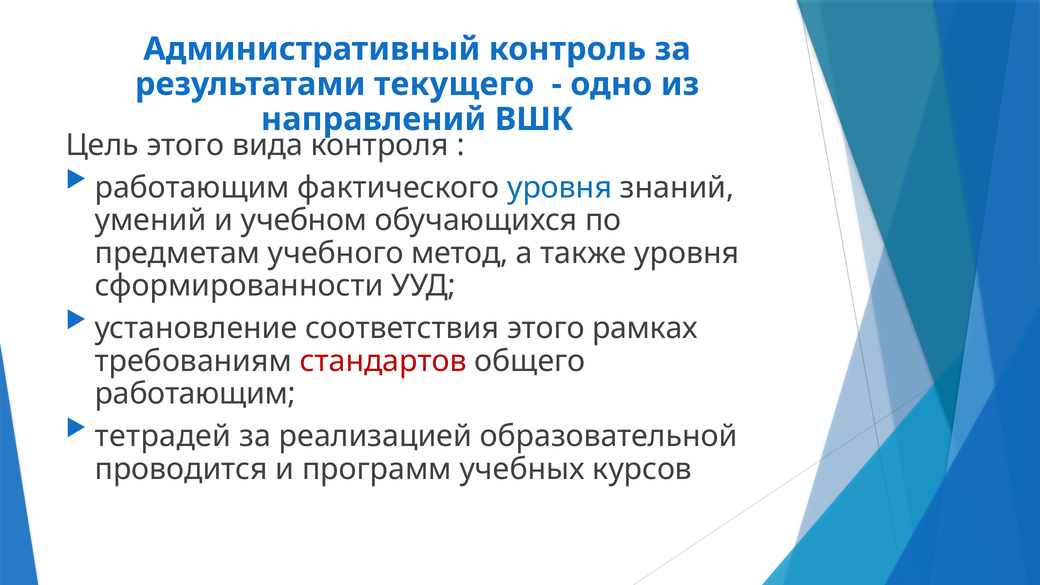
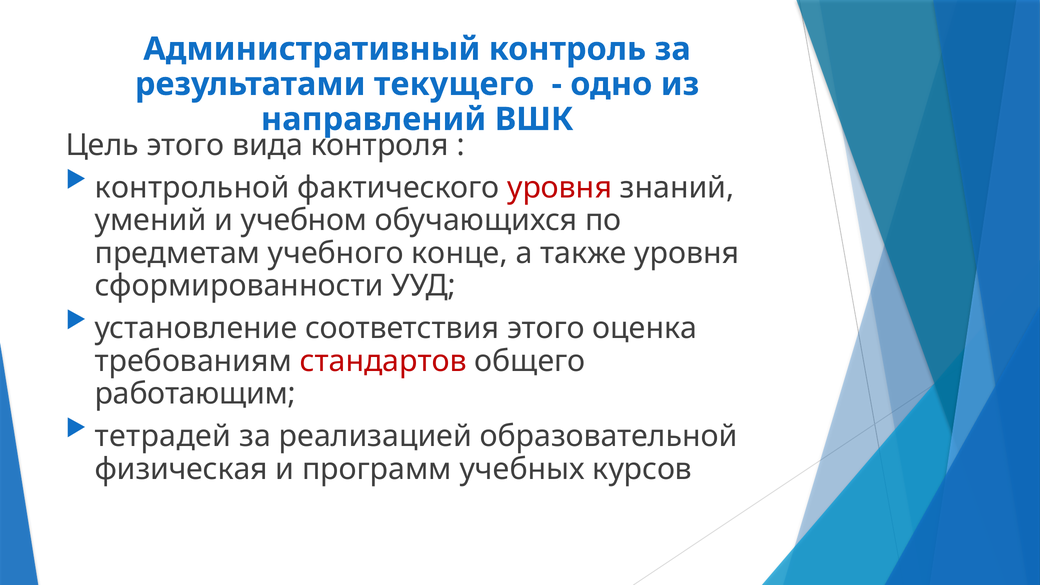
работающим at (192, 188): работающим -> контрольной
уровня at (560, 188) colour: blue -> red
метод: метод -> конце
рамках: рамках -> оценка
проводится: проводится -> физическая
